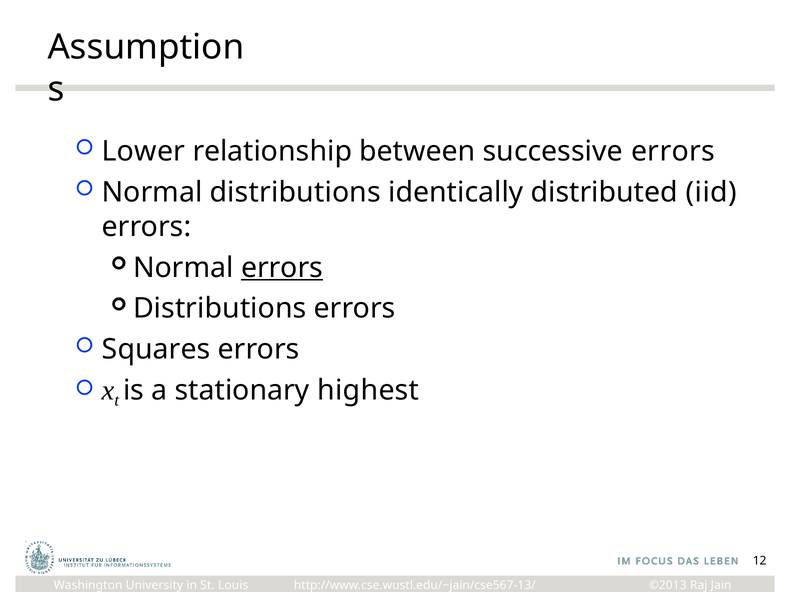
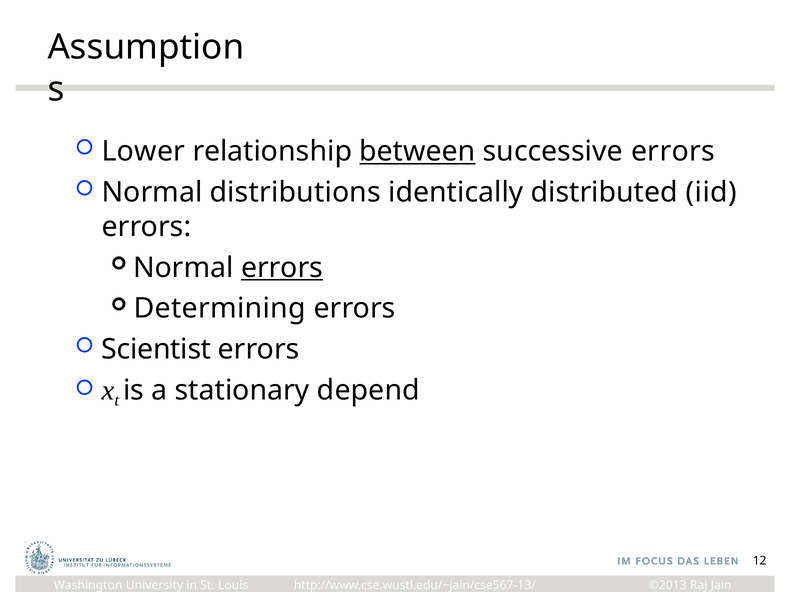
between underline: none -> present
Distributions at (220, 309): Distributions -> Determining
Squares: Squares -> Scientist
highest: highest -> depend
